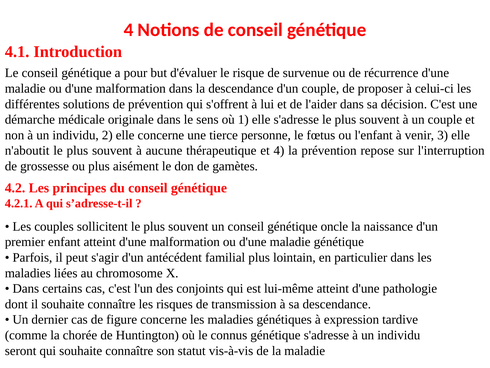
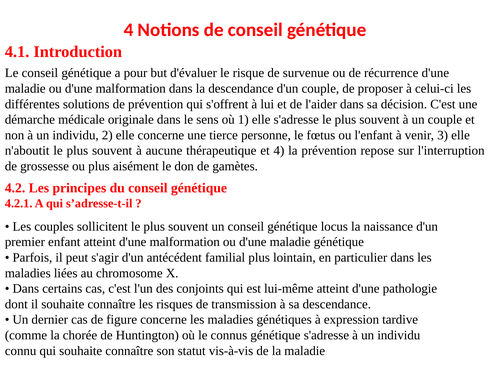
oncle: oncle -> locus
seront: seront -> connu
